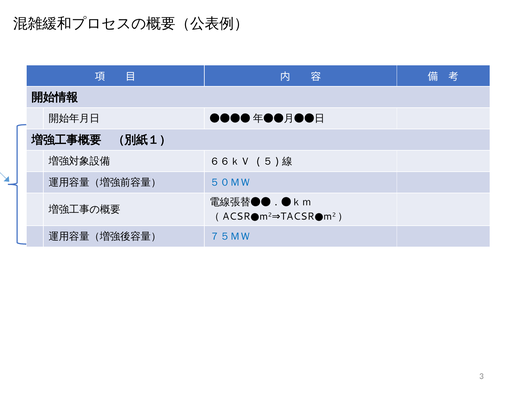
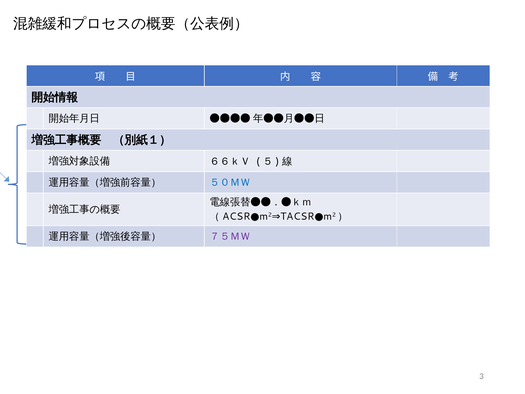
７５ＭＷ colour: blue -> purple
